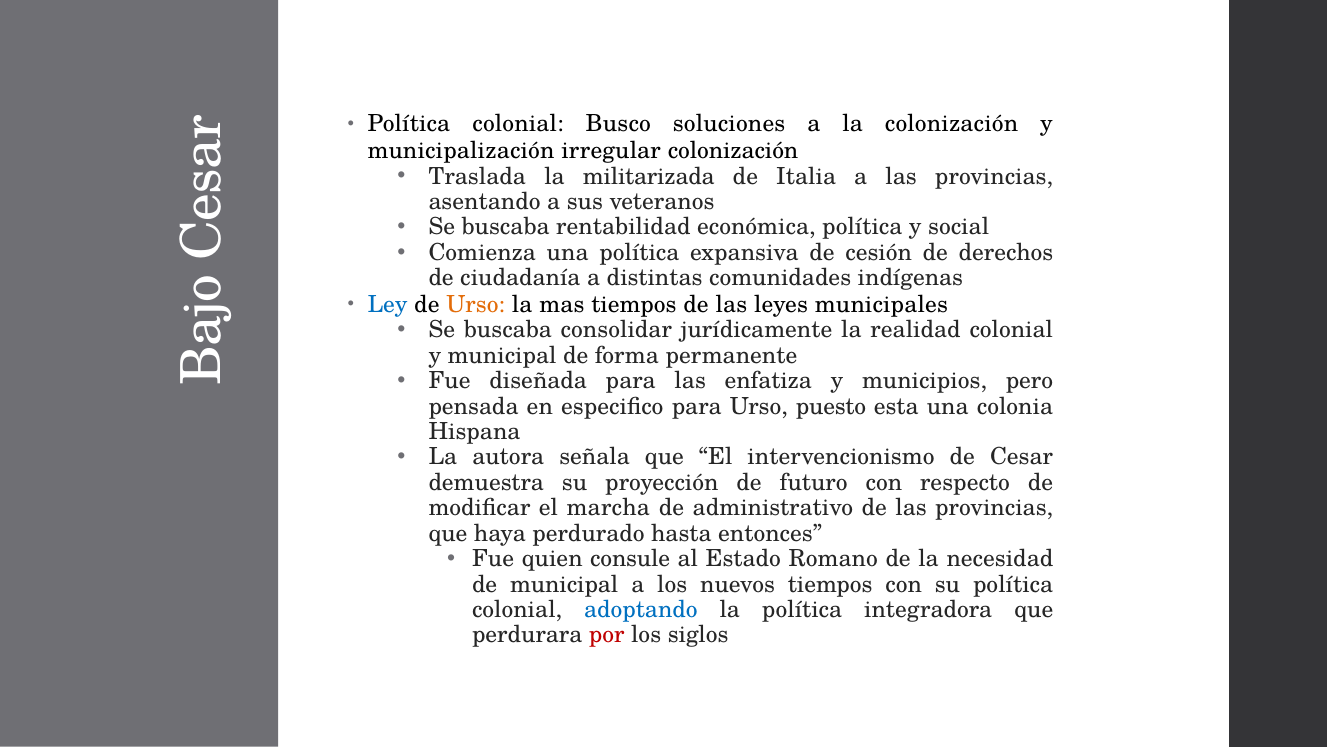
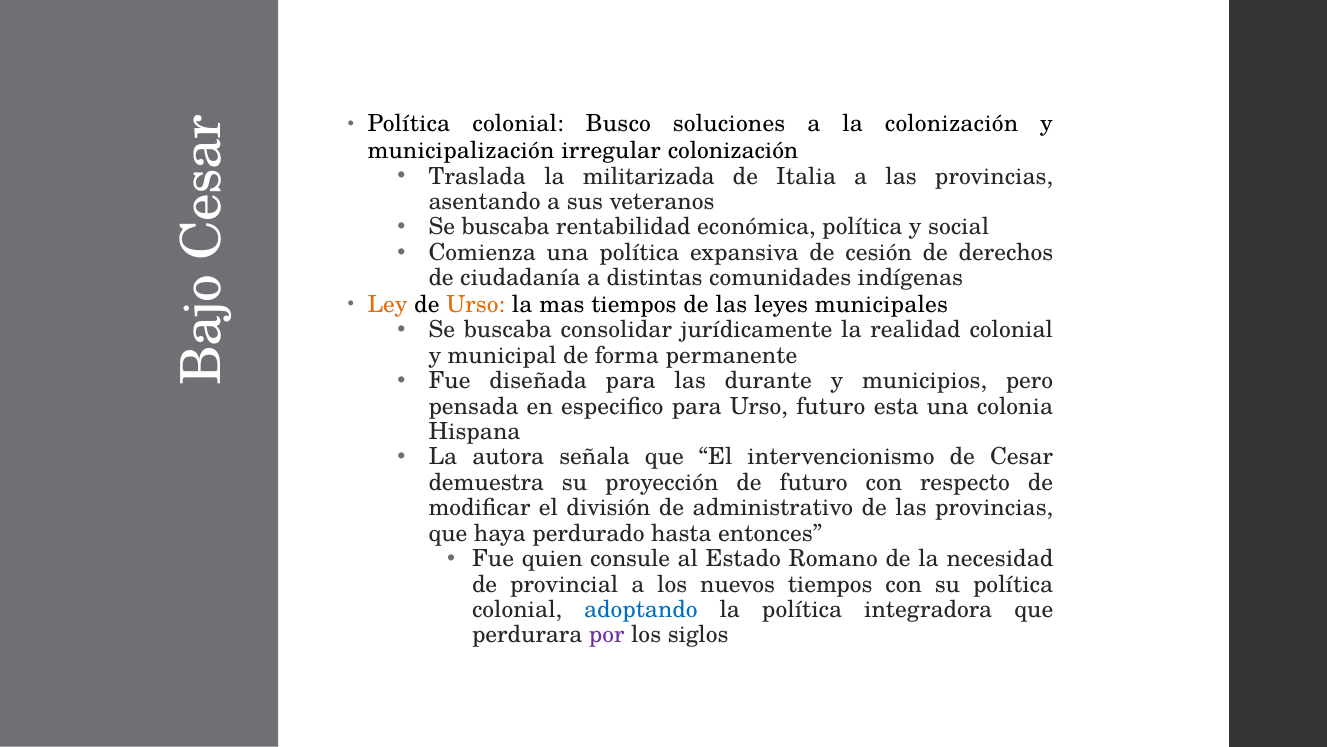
Ley colour: blue -> orange
enfatiza: enfatiza -> durante
Urso puesto: puesto -> futuro
marcha: marcha -> división
de municipal: municipal -> provincial
por colour: red -> purple
